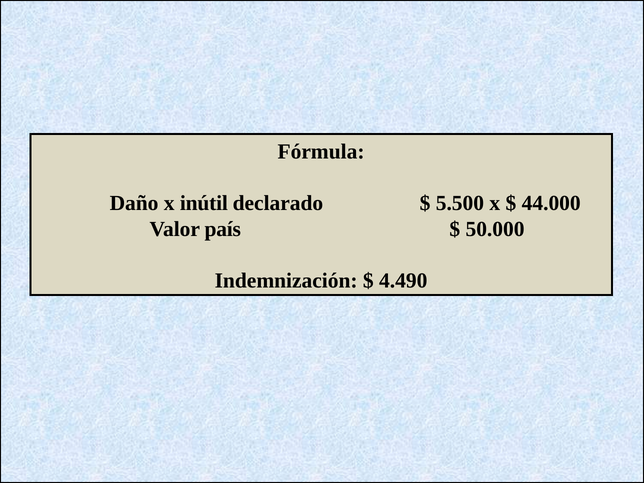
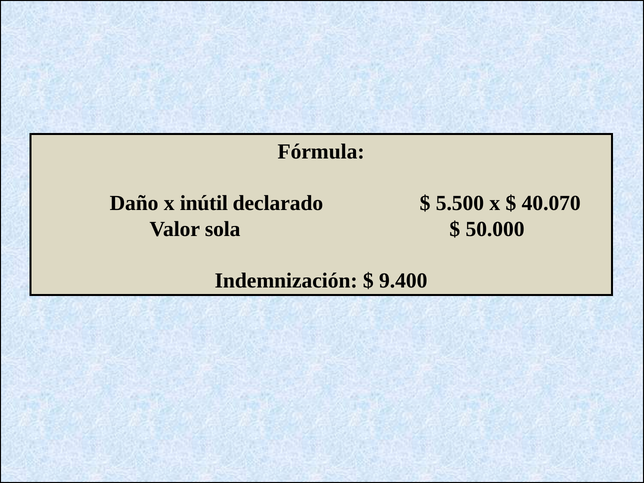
44.000: 44.000 -> 40.070
país: país -> sola
4.490: 4.490 -> 9.400
